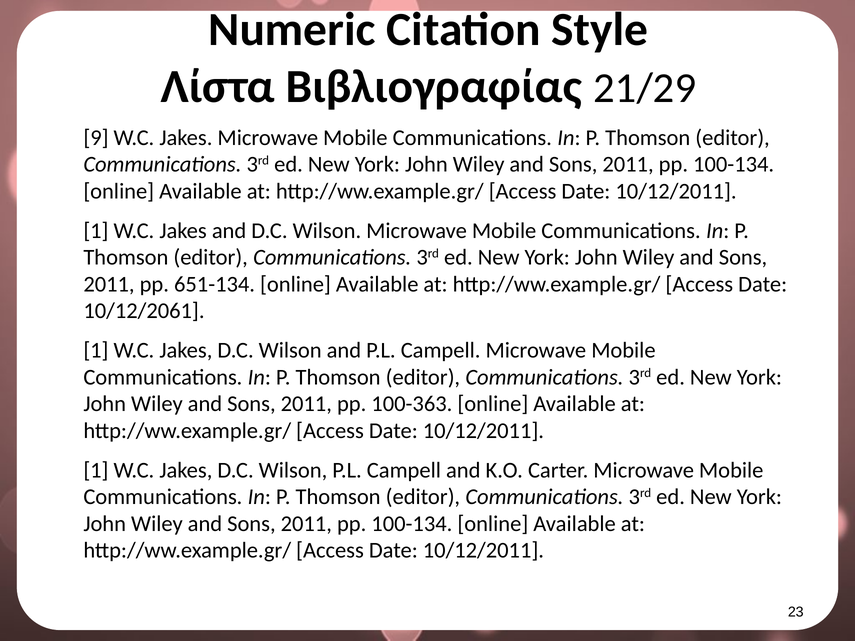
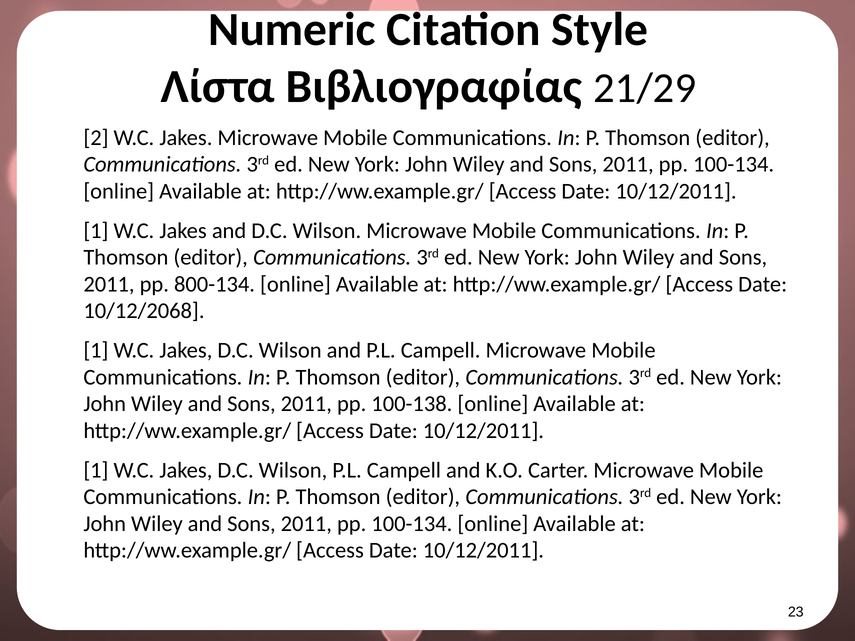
9: 9 -> 2
651-134: 651-134 -> 800-134
10/12/2061: 10/12/2061 -> 10/12/2068
100-363: 100-363 -> 100-138
